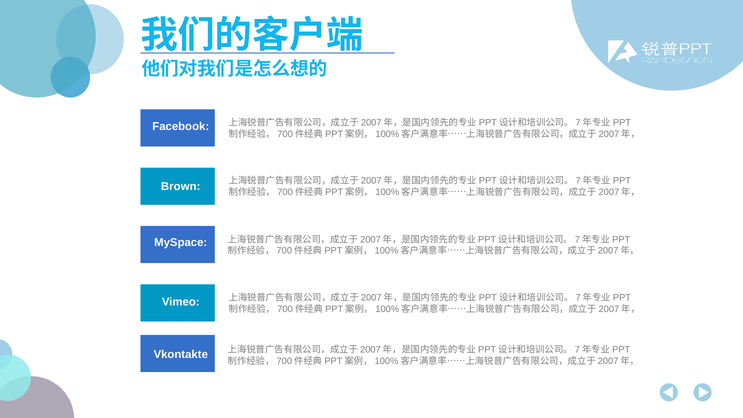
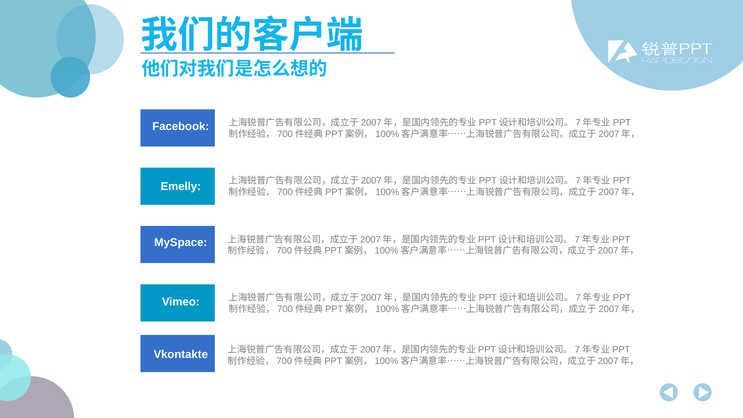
Brown: Brown -> Emelly
